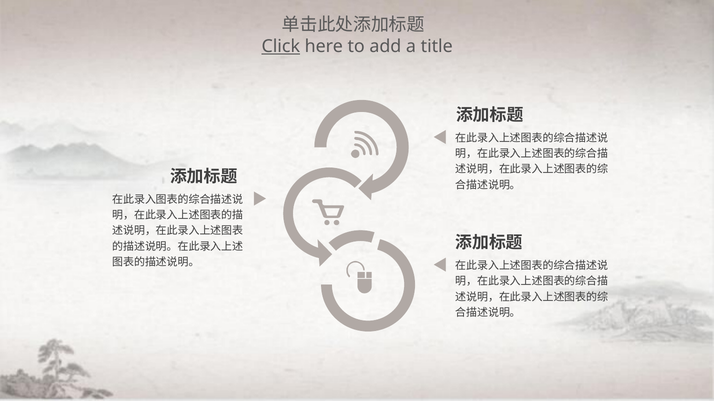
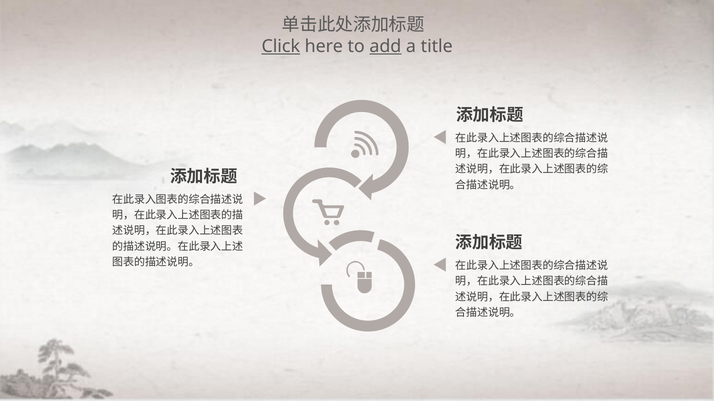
add underline: none -> present
